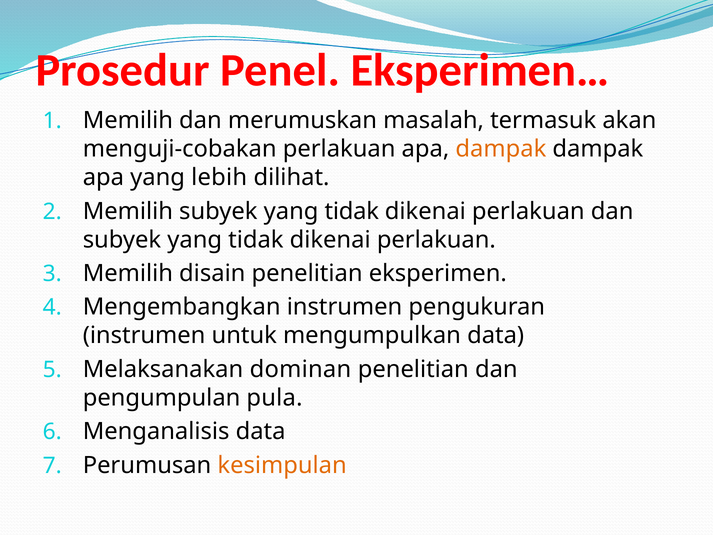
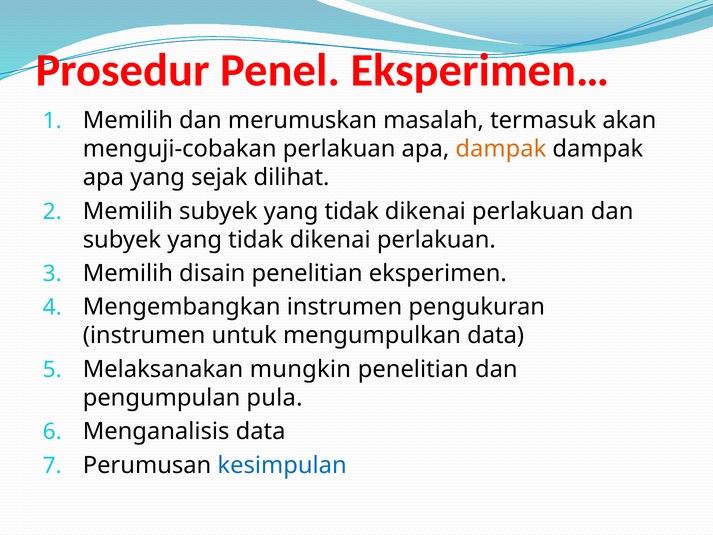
lebih: lebih -> sejak
dominan: dominan -> mungkin
kesimpulan colour: orange -> blue
